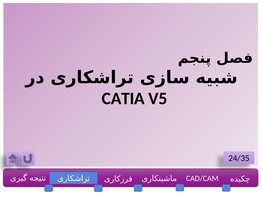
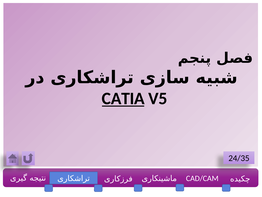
CATIA underline: none -> present
